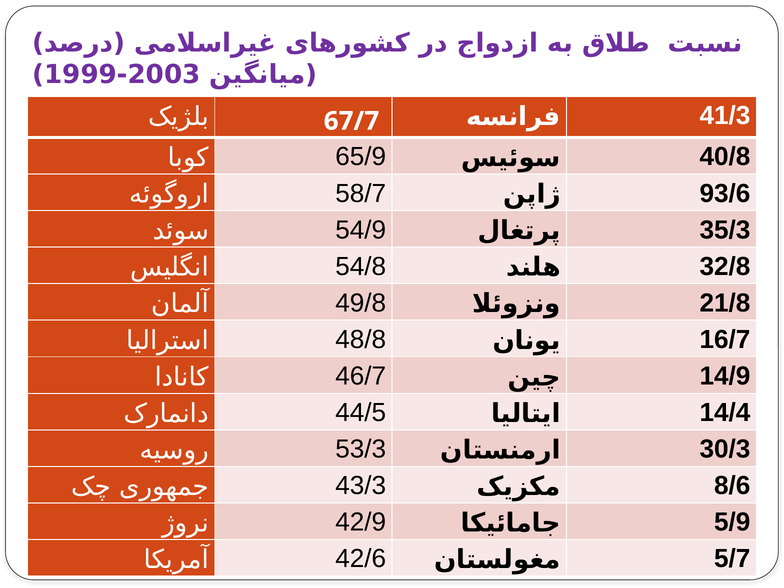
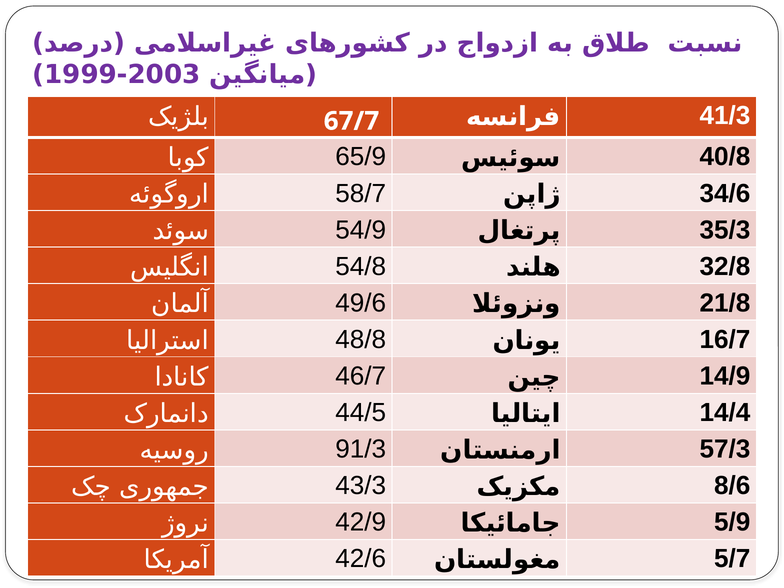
93/6: 93/6 -> 34/6
49/8: 49/8 -> 49/6
53/3: 53/3 -> 91/3
30/3: 30/3 -> 57/3
